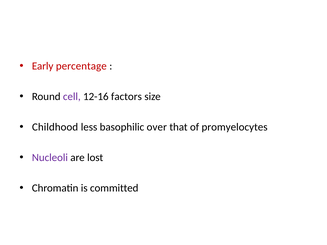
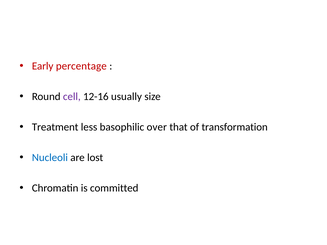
factors: factors -> usually
Childhood: Childhood -> Treatment
promyelocytes: promyelocytes -> transformation
Nucleoli colour: purple -> blue
